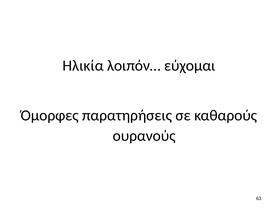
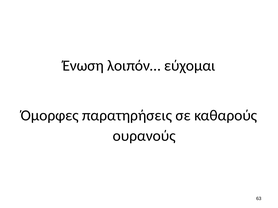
Ηλικία: Ηλικία -> Ένωση
